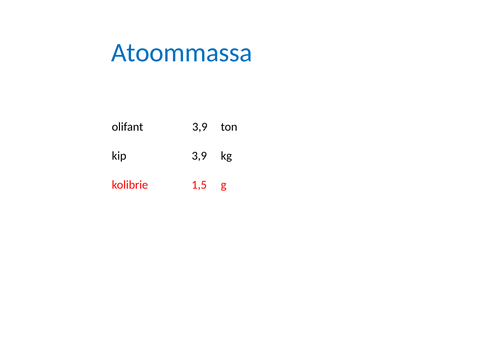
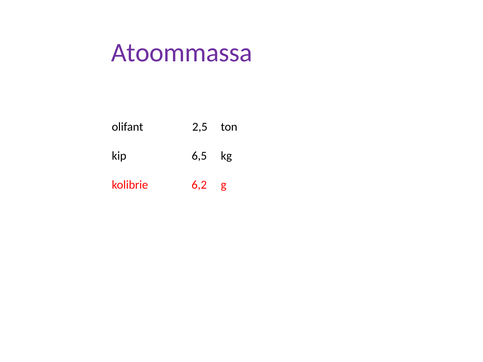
Atoommassa colour: blue -> purple
olifant 3,9: 3,9 -> 2,5
kip 3,9: 3,9 -> 6,5
1,5: 1,5 -> 6,2
